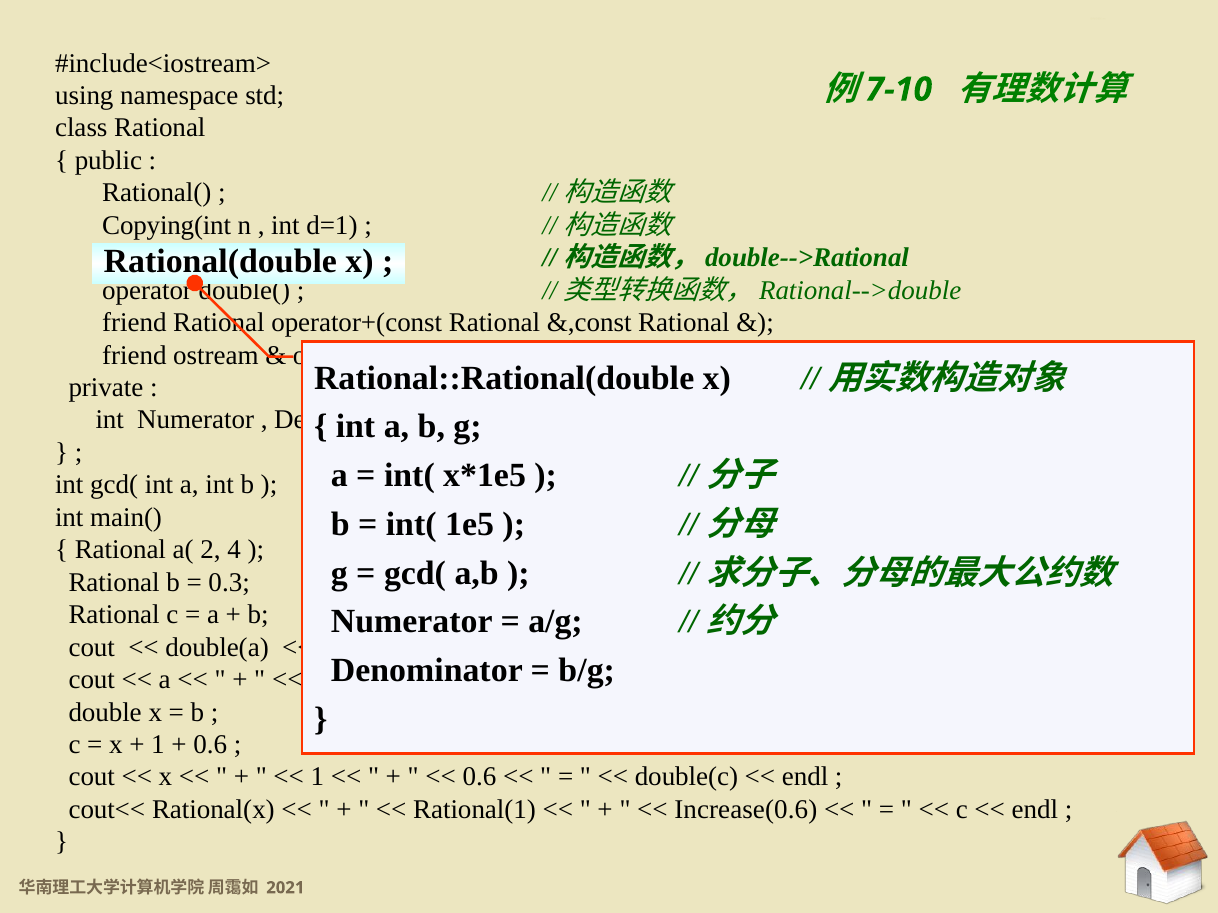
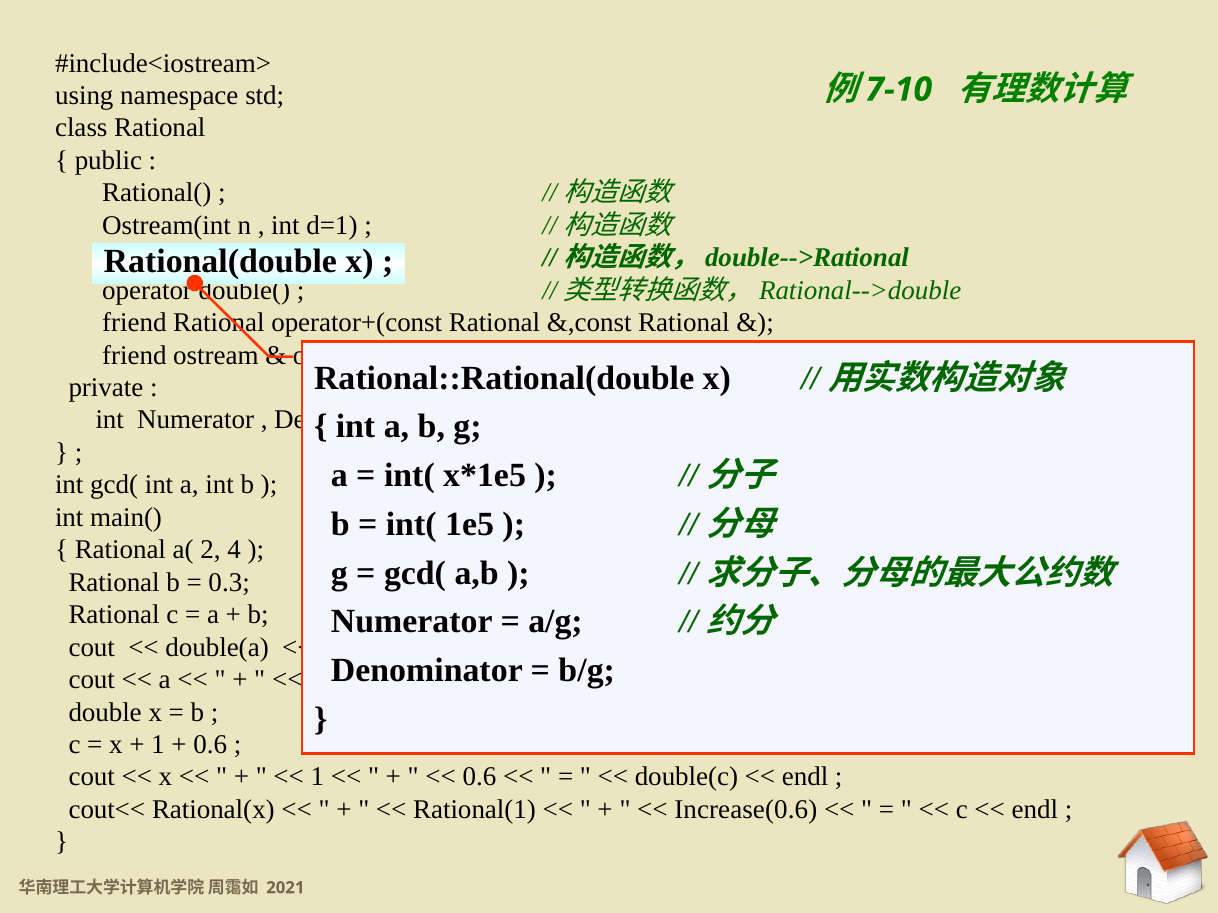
Copying(int: Copying(int -> Ostream(int
